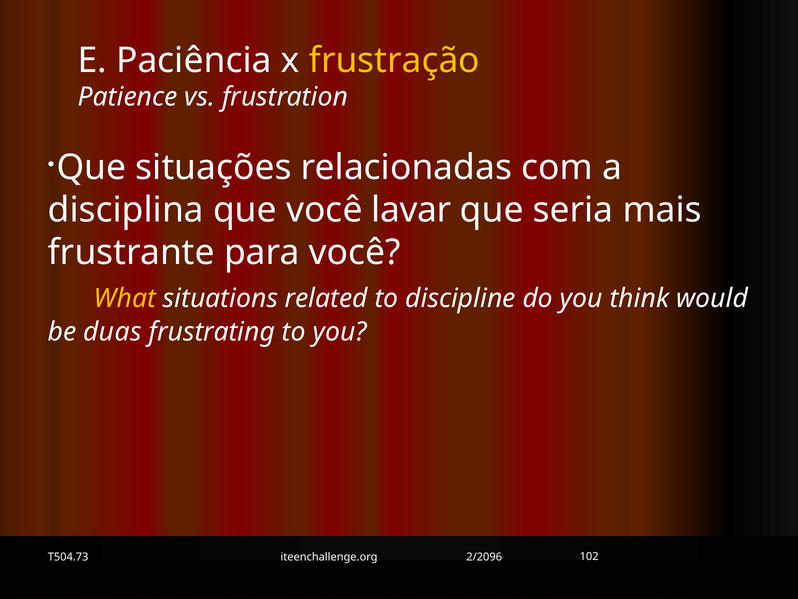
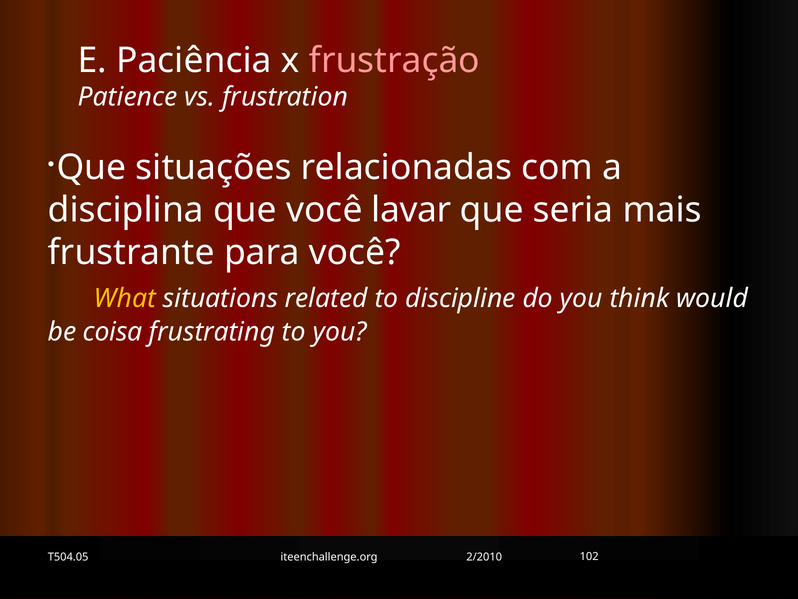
frustração colour: yellow -> pink
duas: duas -> coisa
T504.73: T504.73 -> T504.05
2/2096: 2/2096 -> 2/2010
